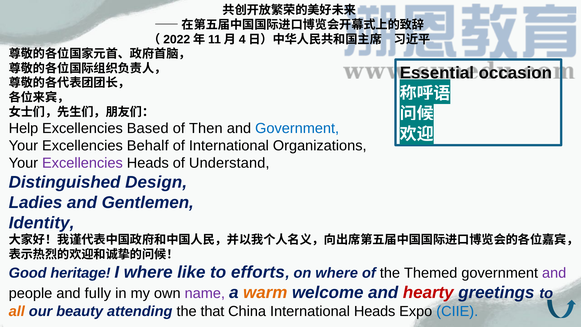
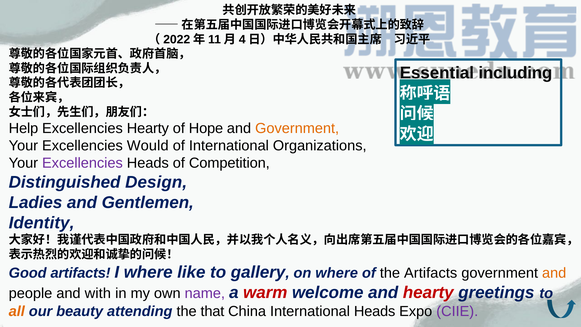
occasion: occasion -> including
Excellencies Based: Based -> Hearty
Then: Then -> Hope
Government at (297, 128) colour: blue -> orange
Behalf: Behalf -> Would
Understand: Understand -> Competition
Good heritage: heritage -> artifacts
efforts: efforts -> gallery
the Themed: Themed -> Artifacts
and at (554, 273) colour: purple -> orange
fully: fully -> with
warm colour: orange -> red
CIIE colour: blue -> purple
